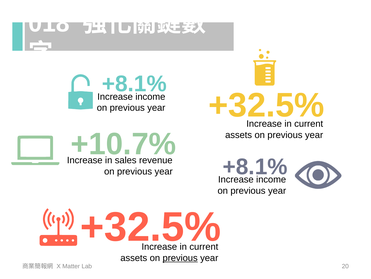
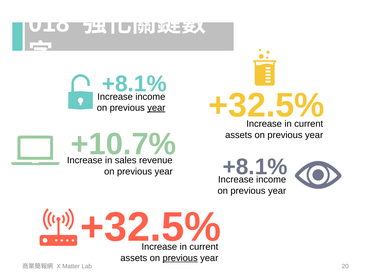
year at (156, 108) underline: none -> present
